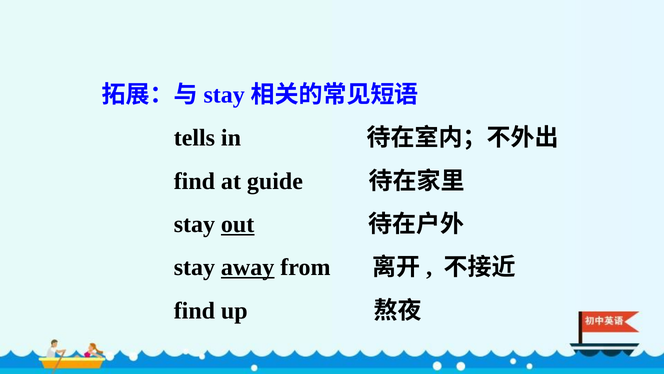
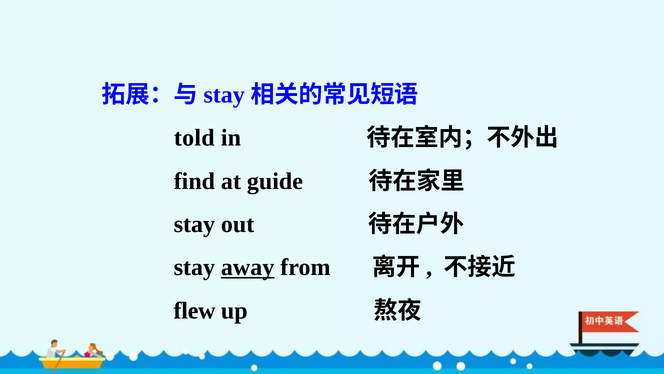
tells: tells -> told
out underline: present -> none
find at (194, 310): find -> flew
